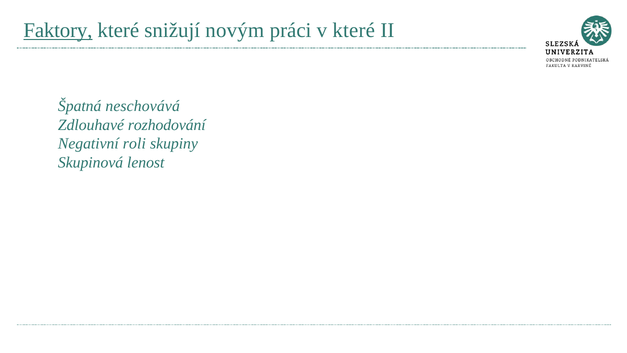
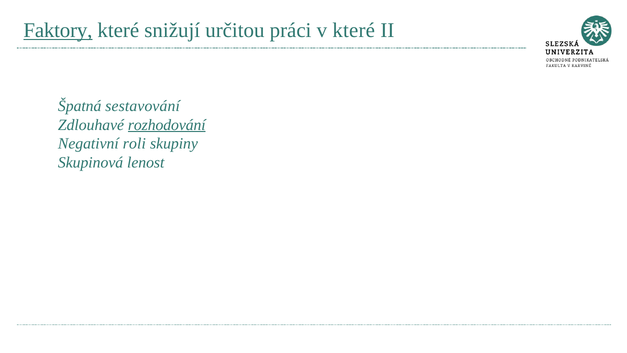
novým: novým -> určitou
neschovává: neschovává -> sestavování
rozhodování underline: none -> present
